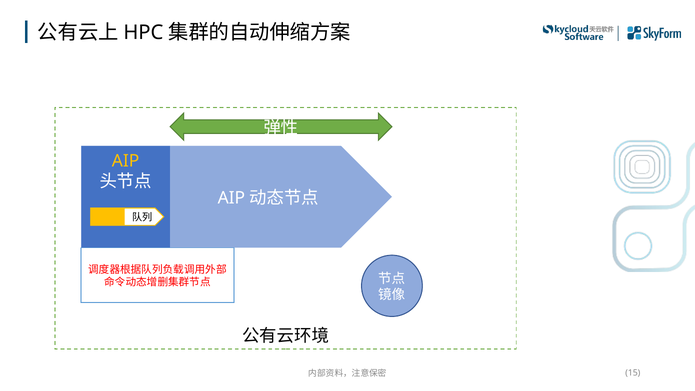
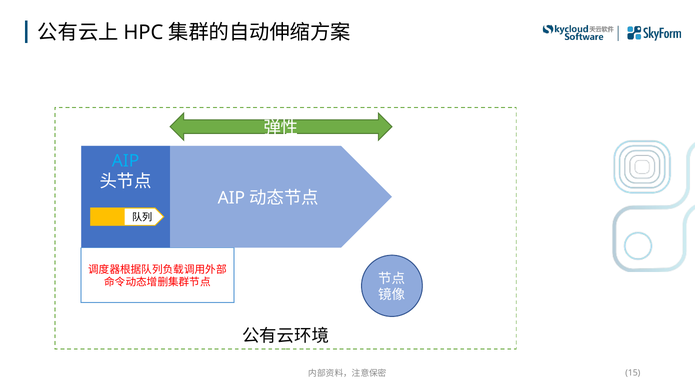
AIP colour: yellow -> light blue
